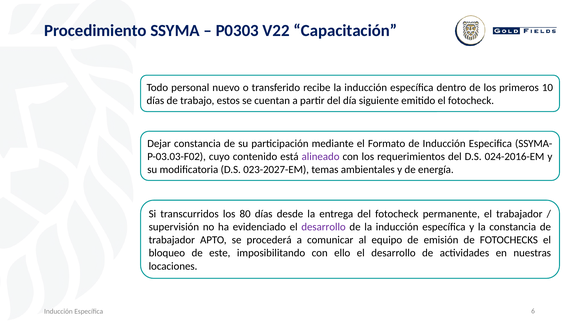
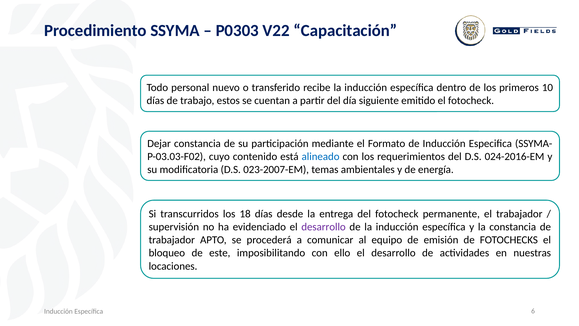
alineado colour: purple -> blue
023-2027-EM: 023-2027-EM -> 023-2007-EM
80: 80 -> 18
